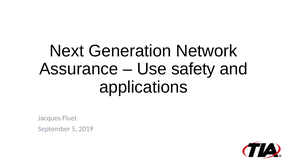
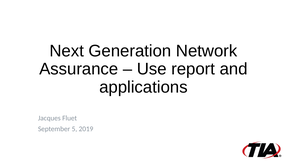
safety: safety -> report
